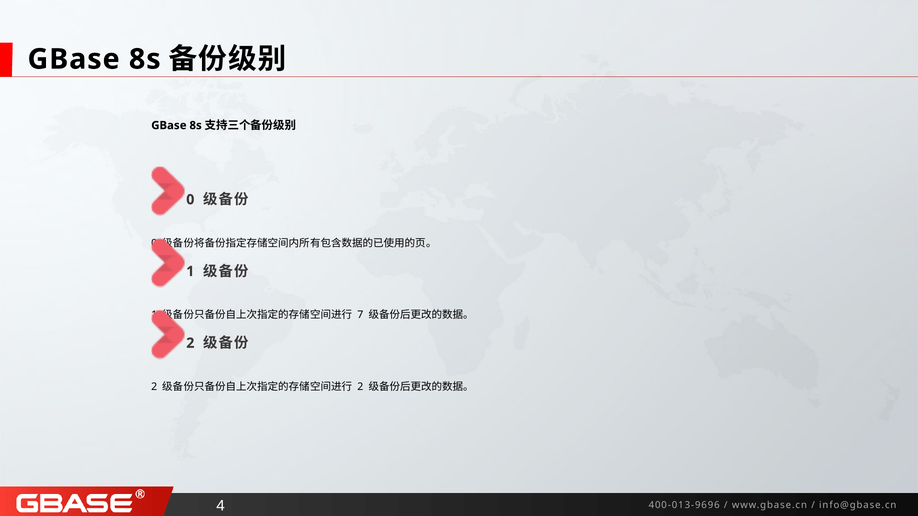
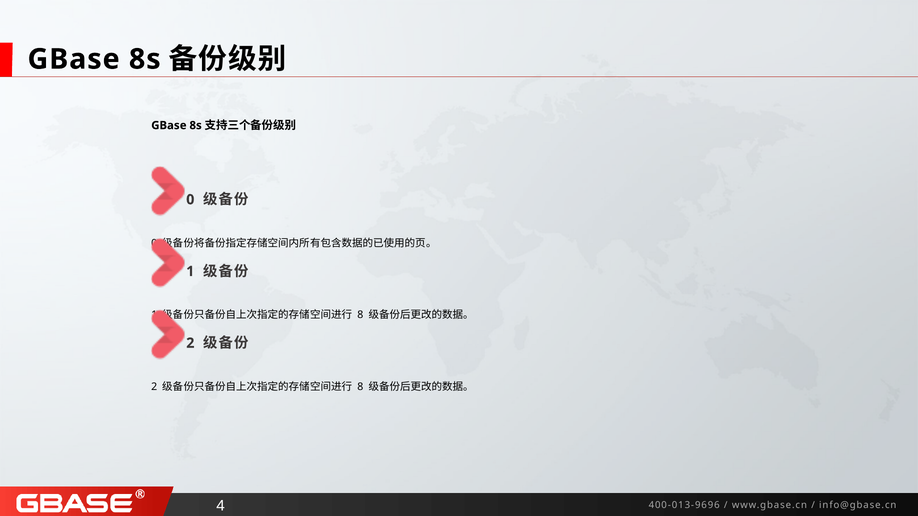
7 at (360, 315): 7 -> 8
2 at (360, 387): 2 -> 8
